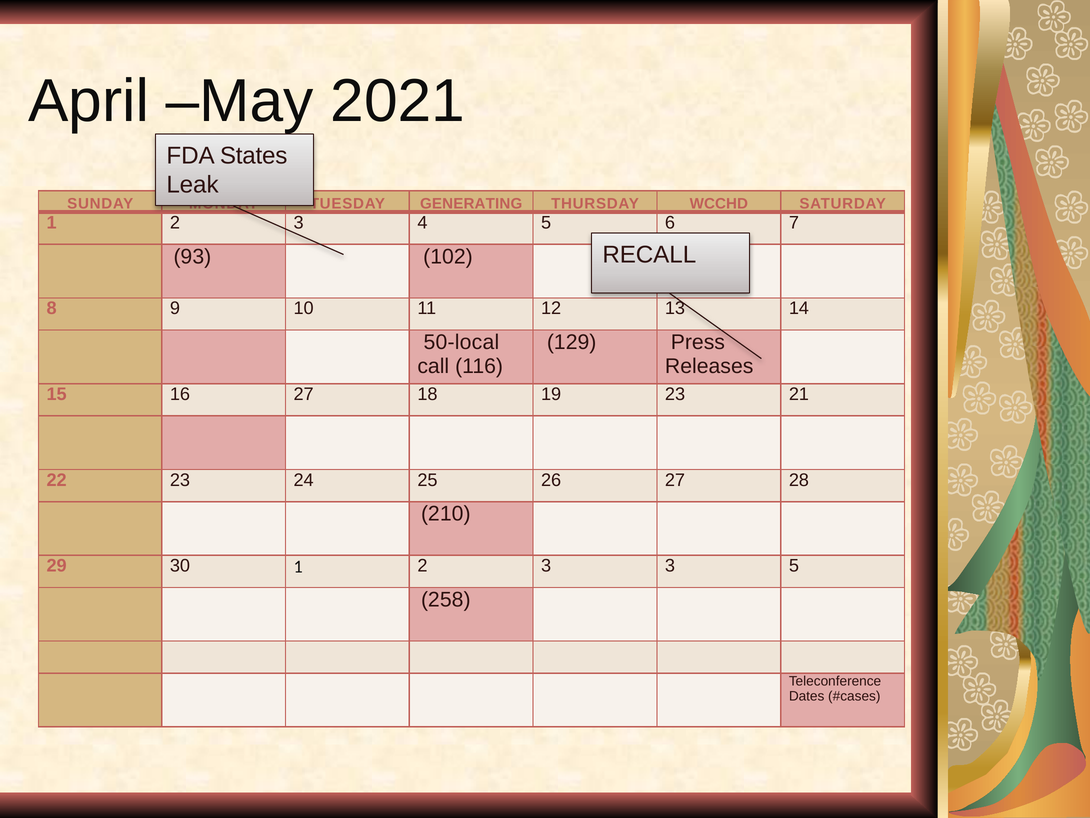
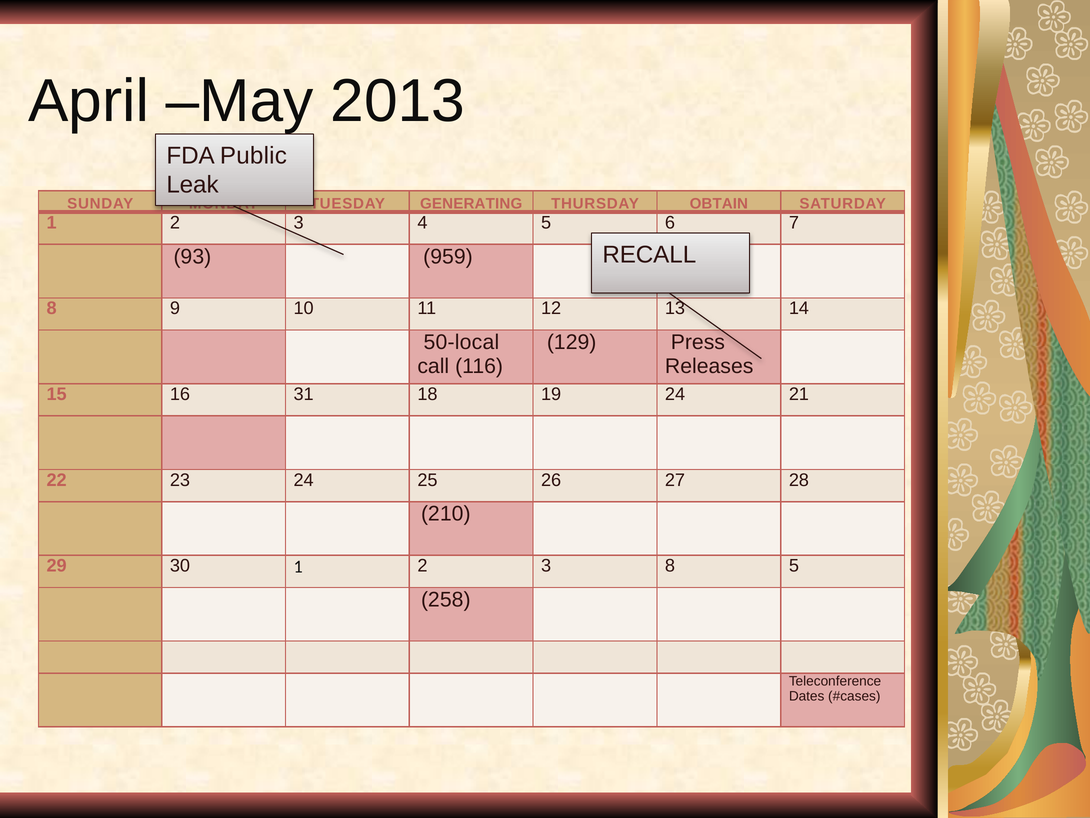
2021: 2021 -> 2013
States: States -> Public
WCCHD: WCCHD -> OBTAIN
102: 102 -> 959
16 27: 27 -> 31
19 23: 23 -> 24
3 3: 3 -> 8
